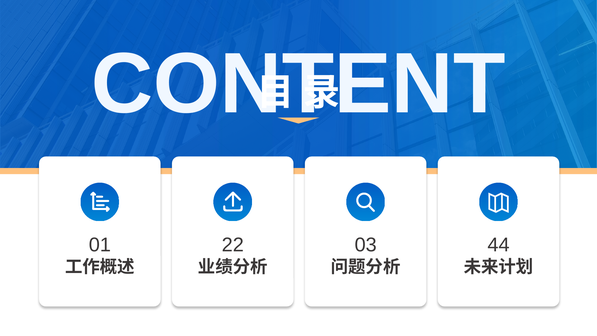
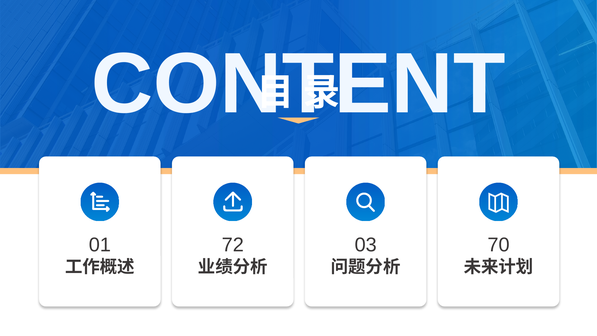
22: 22 -> 72
44: 44 -> 70
